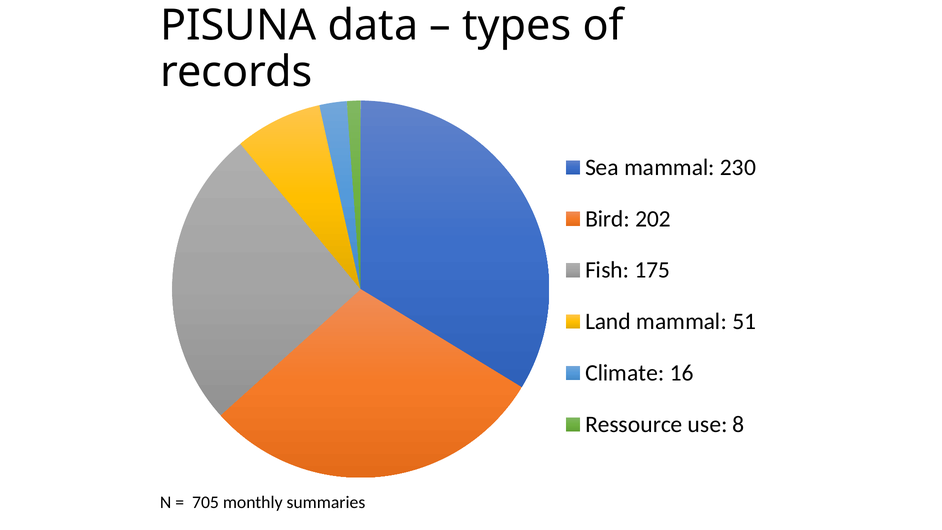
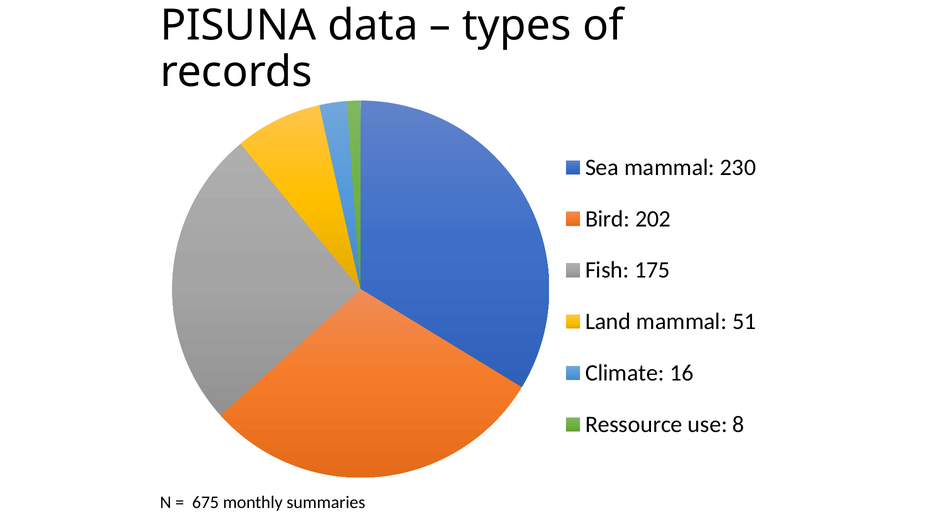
705: 705 -> 675
